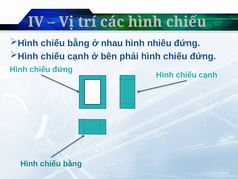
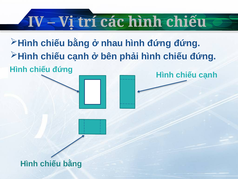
hình nhiêu: nhiêu -> đứng
